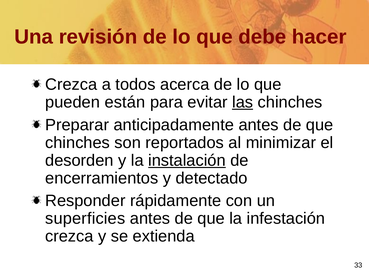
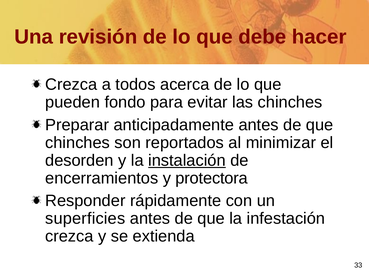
están: están -> fondo
las underline: present -> none
detectado: detectado -> protectora
